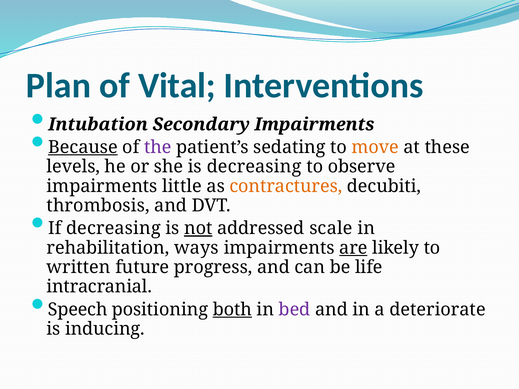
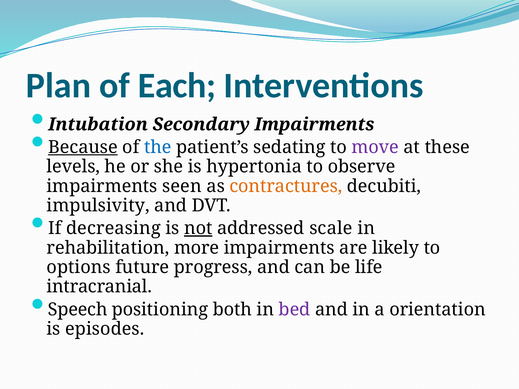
Vital: Vital -> Each
the colour: purple -> blue
move colour: orange -> purple
is decreasing: decreasing -> hypertonia
little: little -> seen
thrombosis: thrombosis -> impulsivity
ways: ways -> more
are underline: present -> none
written: written -> options
both underline: present -> none
deteriorate: deteriorate -> orientation
inducing: inducing -> episodes
